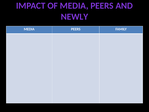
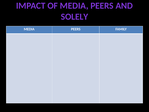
NEWLY: NEWLY -> SOLELY
